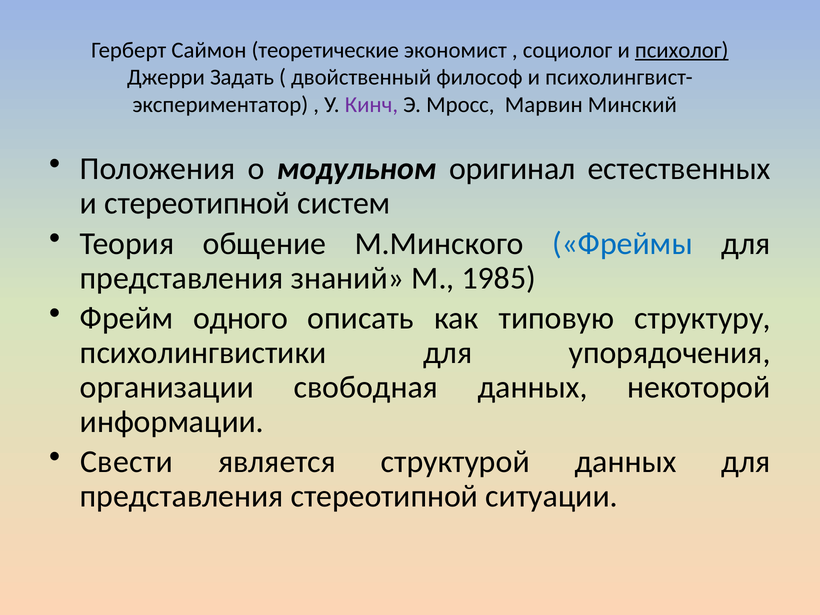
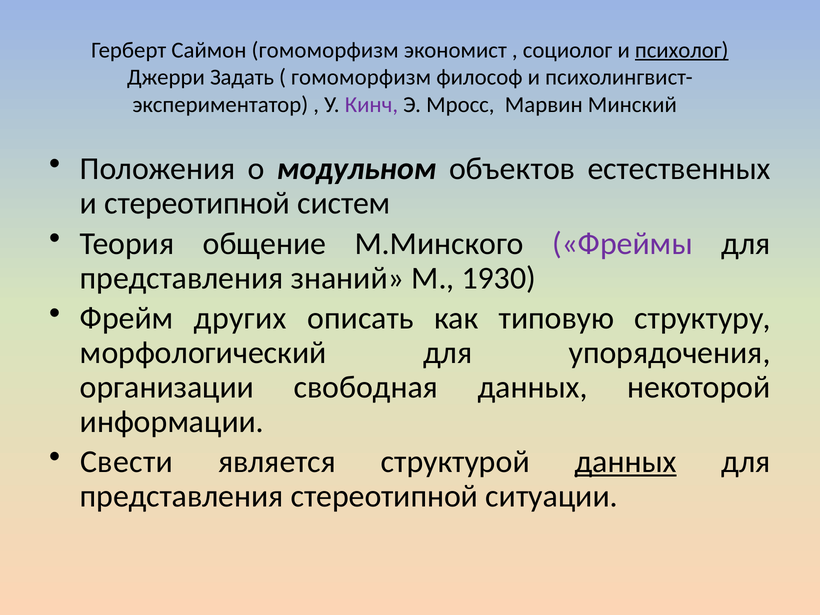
Саймон теоретические: теоретические -> гомоморфизм
двойственный at (361, 77): двойственный -> гомоморфизм
оригинал: оригинал -> объектов
Фреймы colour: blue -> purple
1985: 1985 -> 1930
одного: одного -> других
психолингвистики: психолингвистики -> морфологический
данных at (626, 462) underline: none -> present
